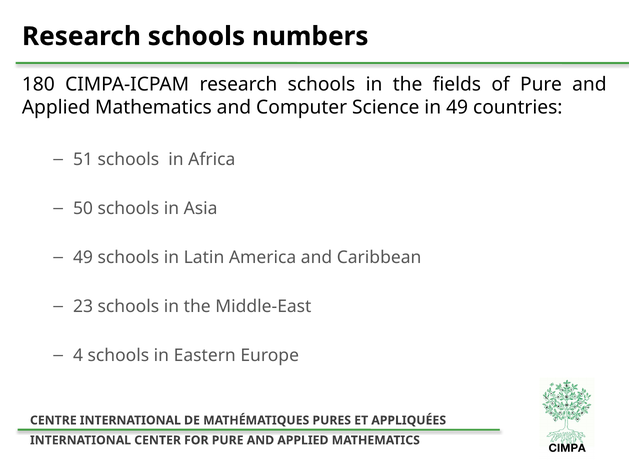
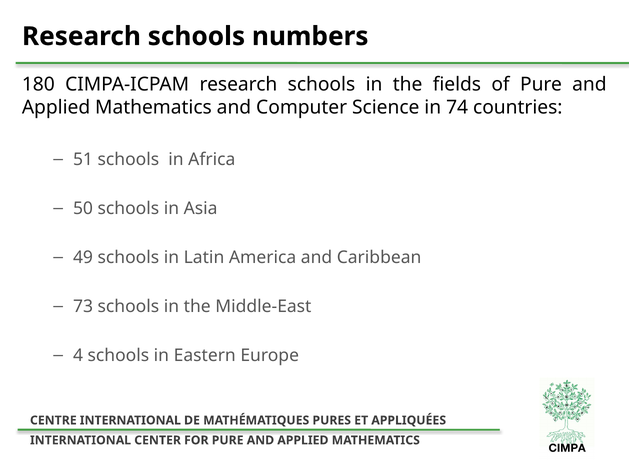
in 49: 49 -> 74
23: 23 -> 73
